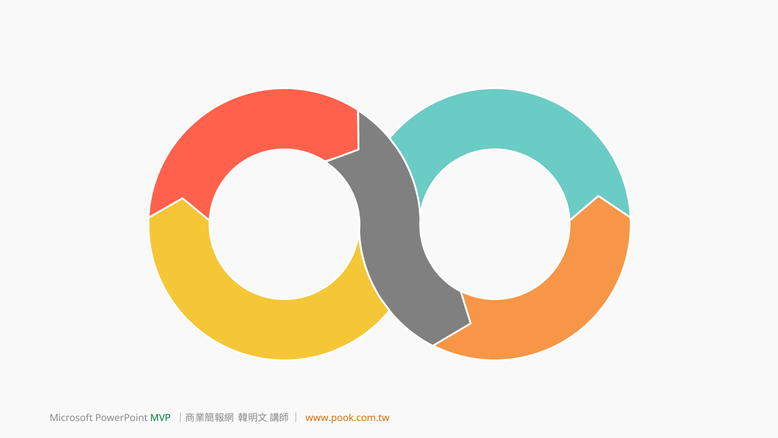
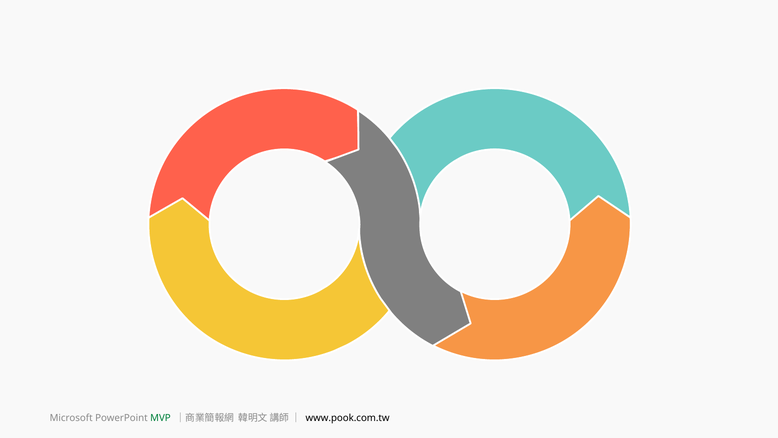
www.pook.com.tw colour: orange -> black
